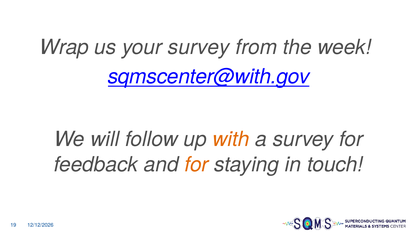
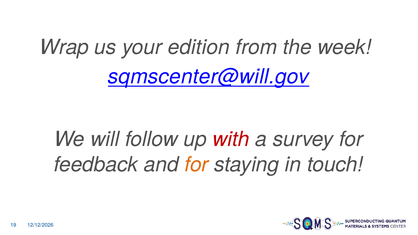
your survey: survey -> edition
sqmscenter@with.gov: sqmscenter@with.gov -> sqmscenter@will.gov
with colour: orange -> red
